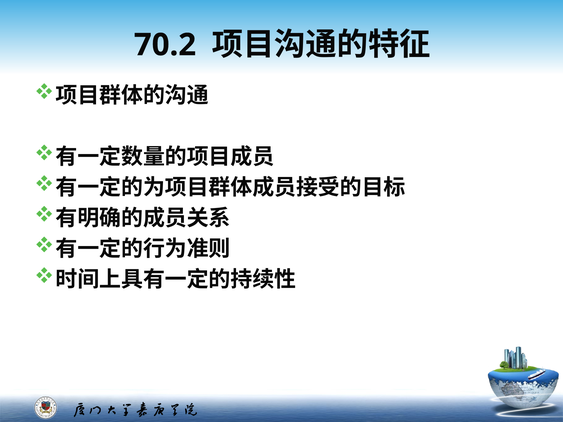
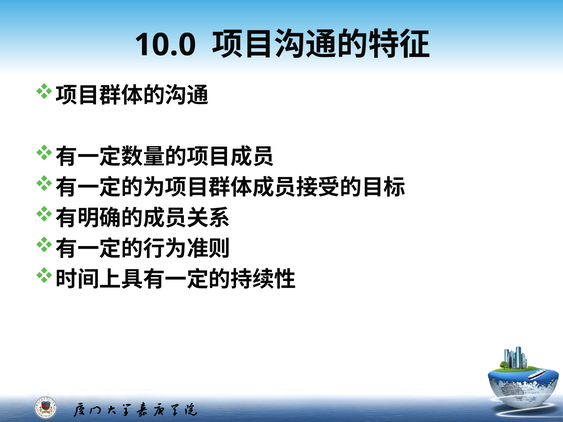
70.2: 70.2 -> 10.0
